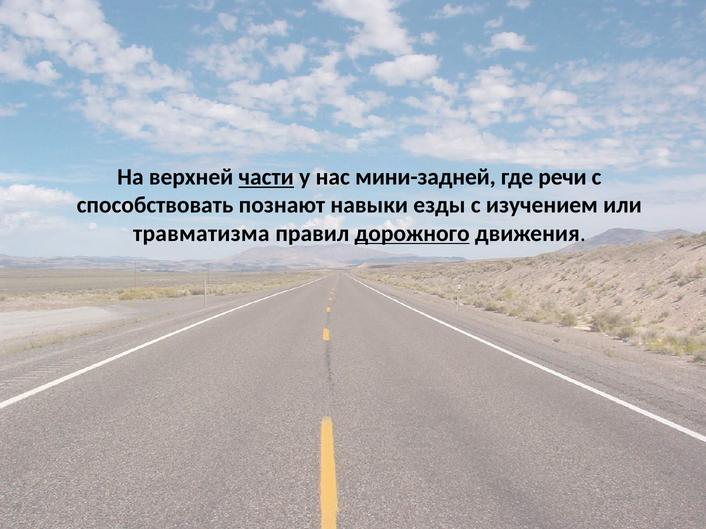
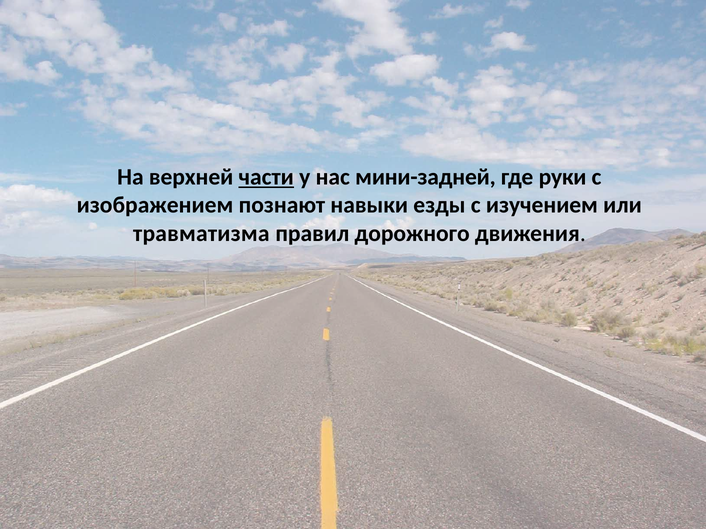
речи: речи -> руки
способствовать: способствовать -> изображением
дорожного underline: present -> none
